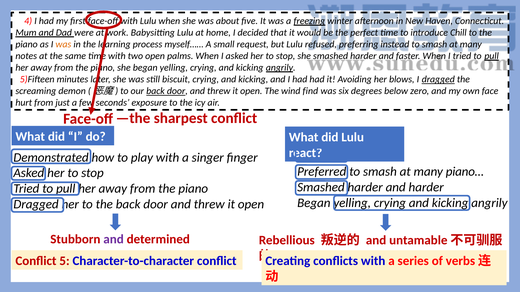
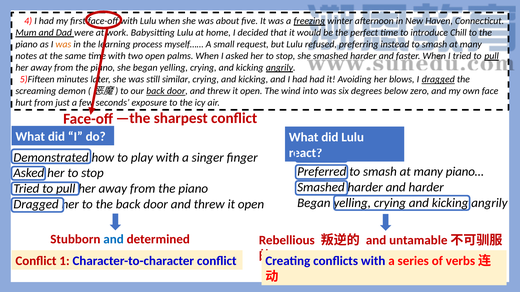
biscuit: biscuit -> similar
find: find -> into
and at (114, 240) colour: purple -> blue
5: 5 -> 1
